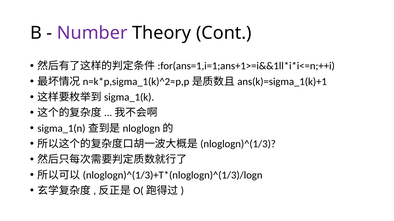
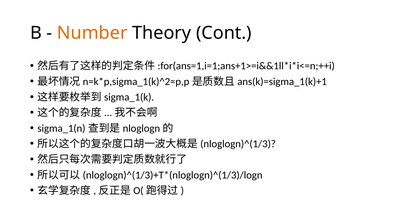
Number colour: purple -> orange
